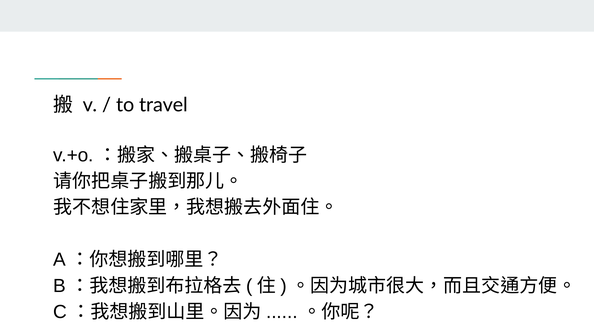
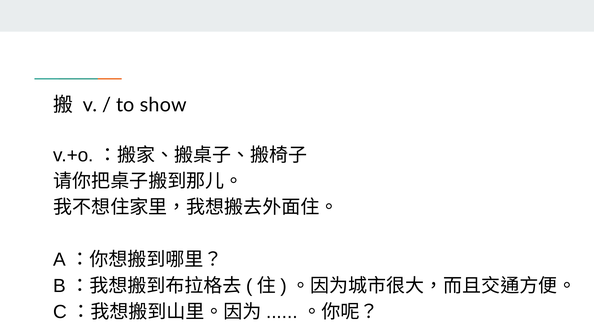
travel: travel -> show
